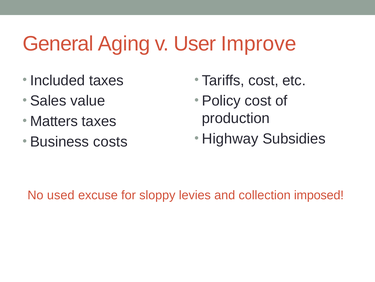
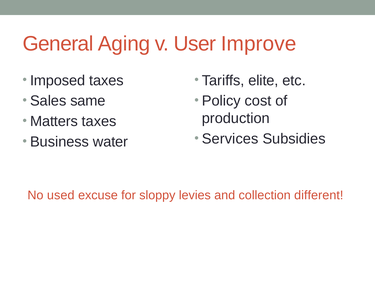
Included: Included -> Imposed
Tariffs cost: cost -> elite
value: value -> same
Highway: Highway -> Services
costs: costs -> water
imposed: imposed -> different
